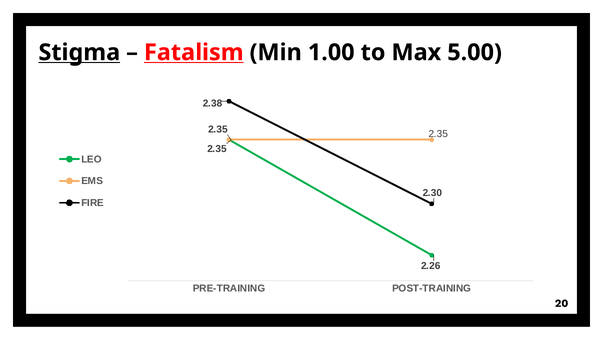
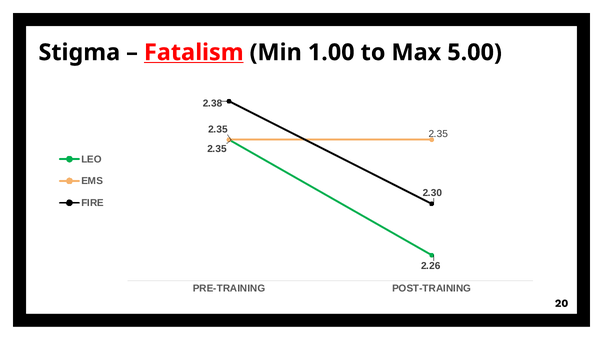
Stigma underline: present -> none
